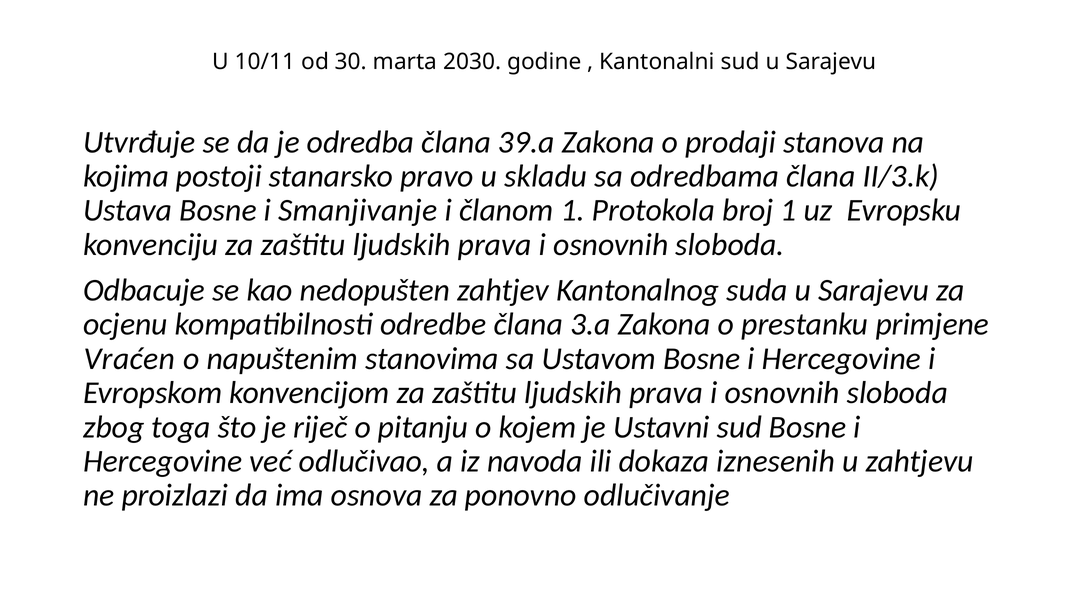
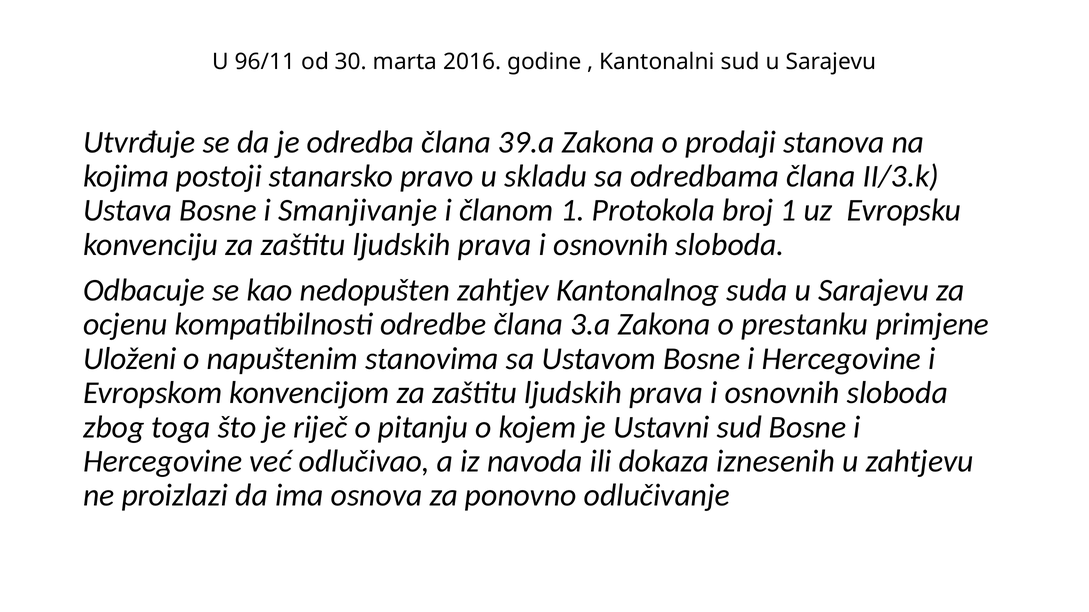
10/11: 10/11 -> 96/11
2030: 2030 -> 2016
Vraćen: Vraćen -> Uloženi
